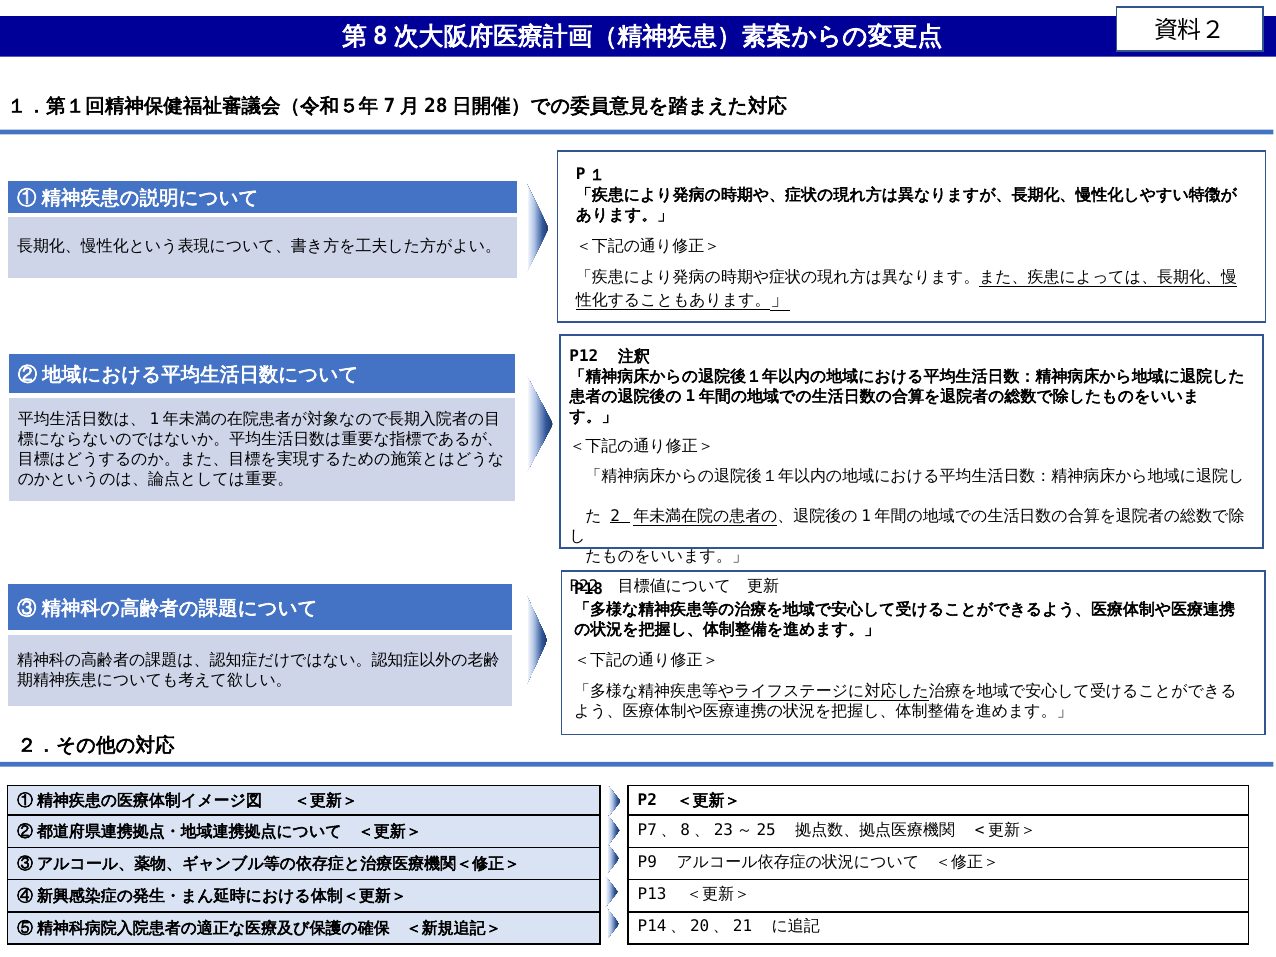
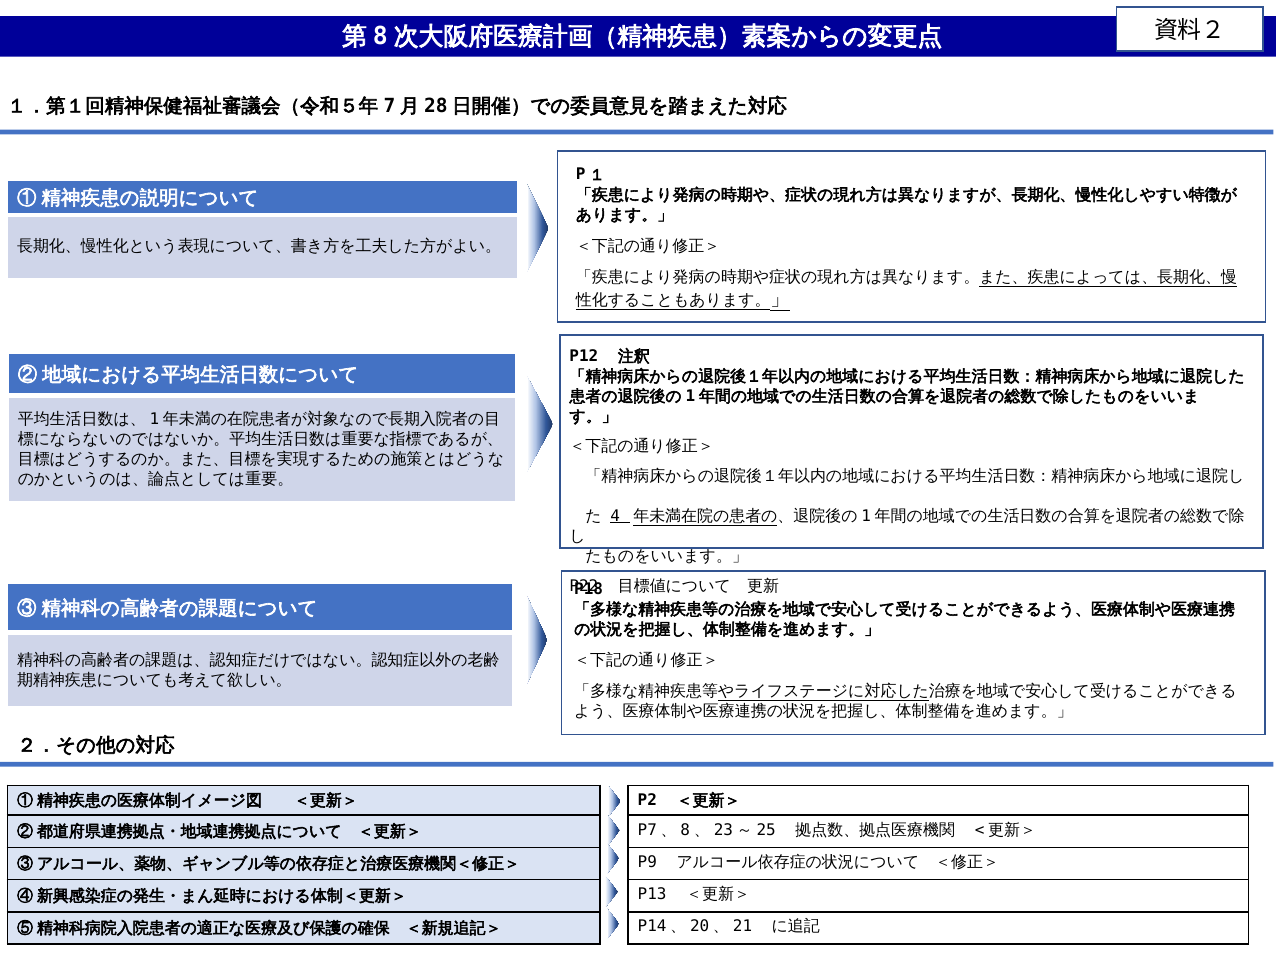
2: 2 -> 4
